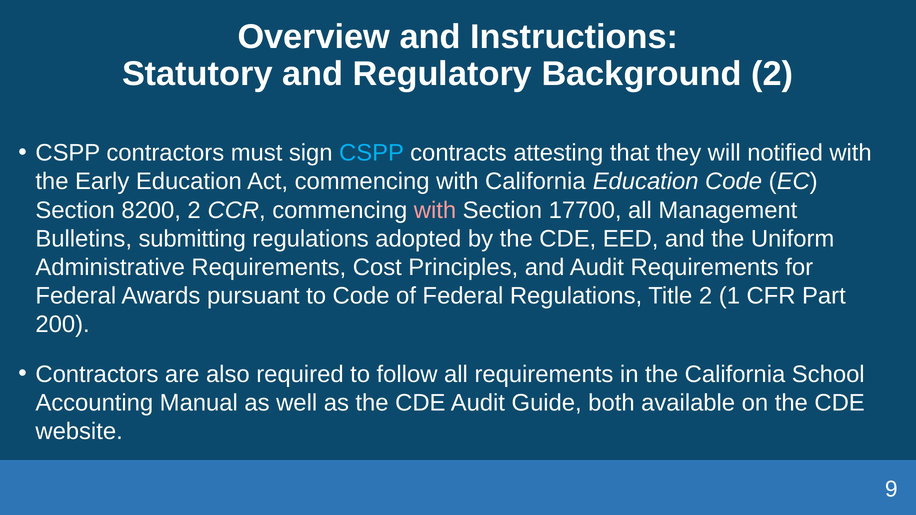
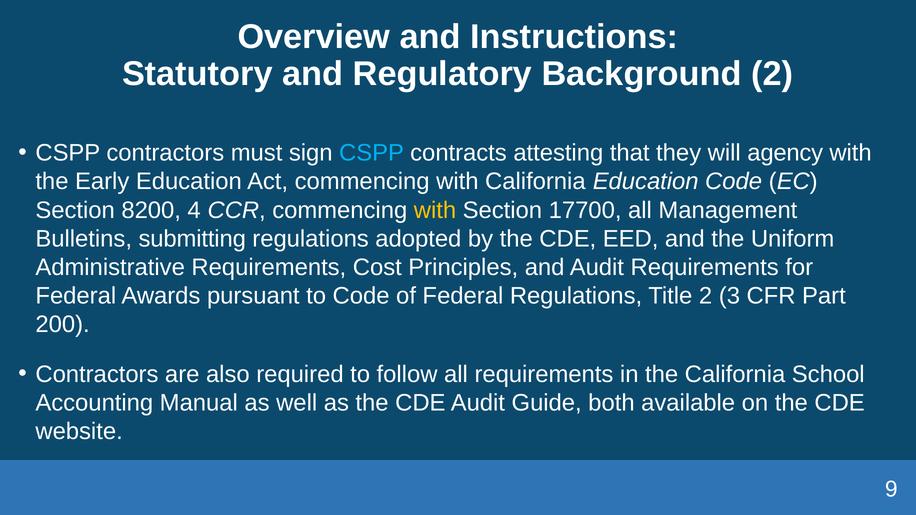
notified: notified -> agency
8200 2: 2 -> 4
with at (435, 210) colour: pink -> yellow
1: 1 -> 3
